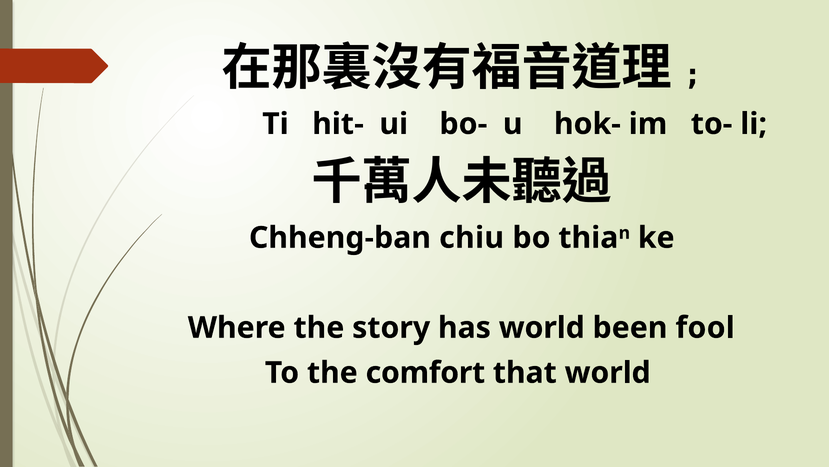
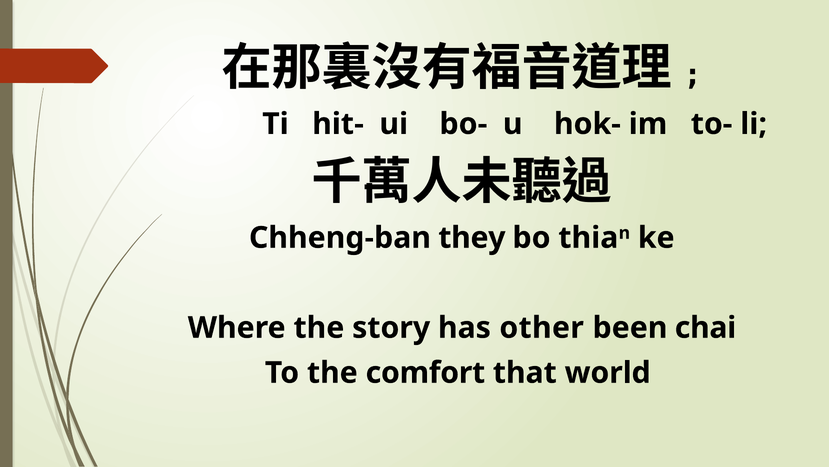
chiu: chiu -> they
has world: world -> other
fool: fool -> chai
